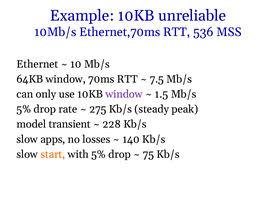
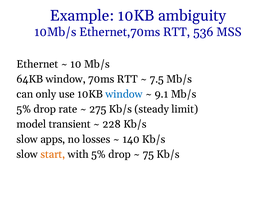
unreliable: unreliable -> ambiguity
window at (124, 94) colour: purple -> blue
1.5: 1.5 -> 9.1
peak: peak -> limit
